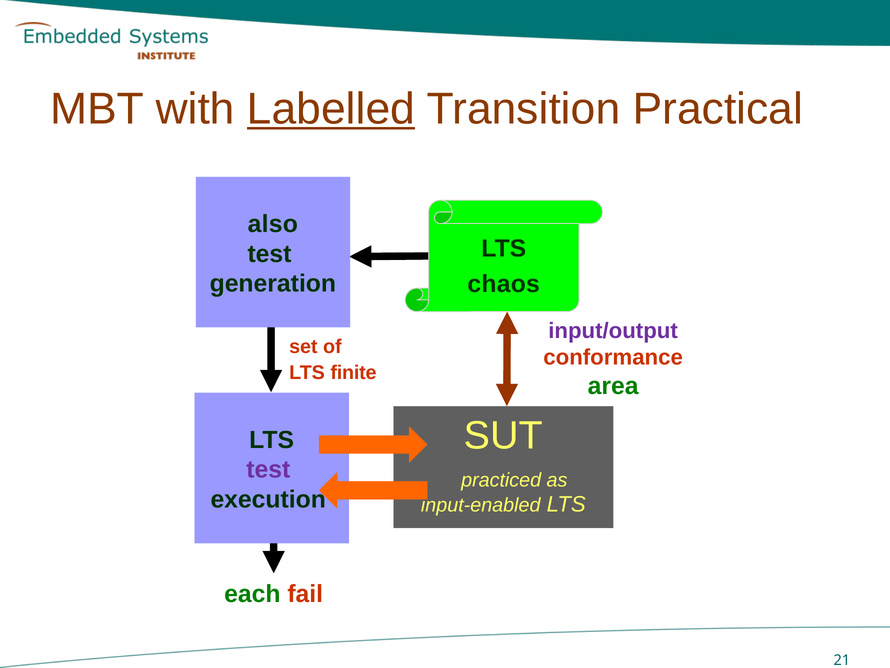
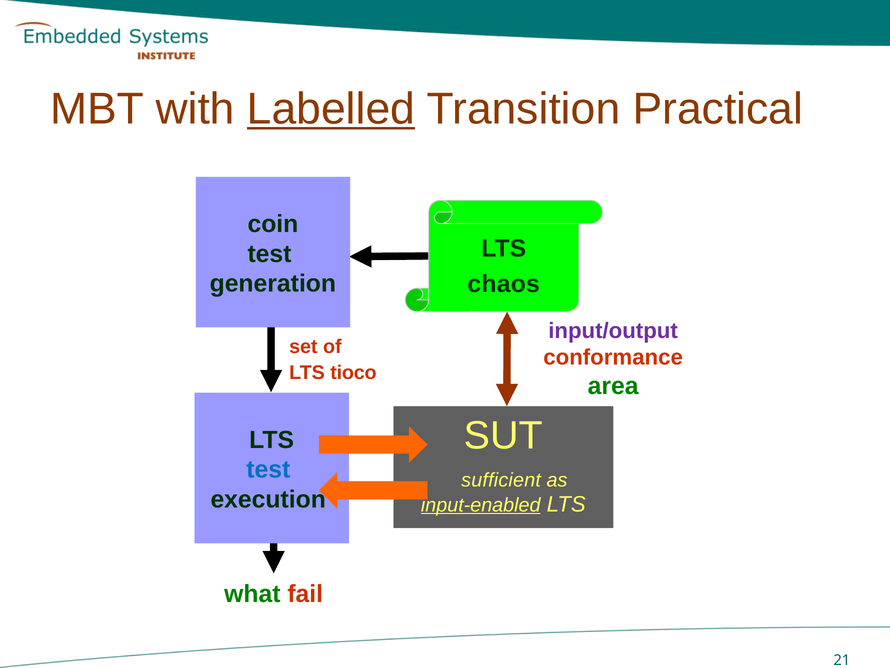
also: also -> coin
finite: finite -> tioco
test at (268, 469) colour: purple -> blue
practiced: practiced -> sufficient
input-enabled underline: none -> present
each: each -> what
